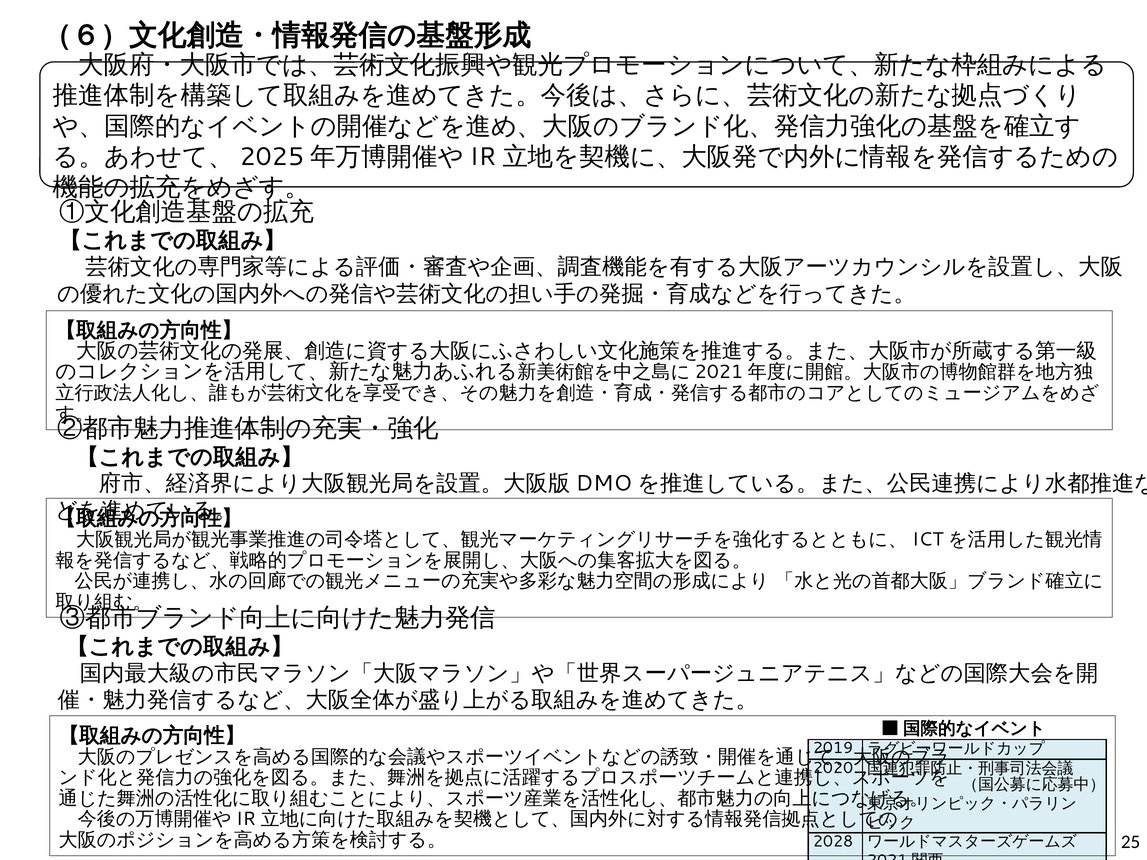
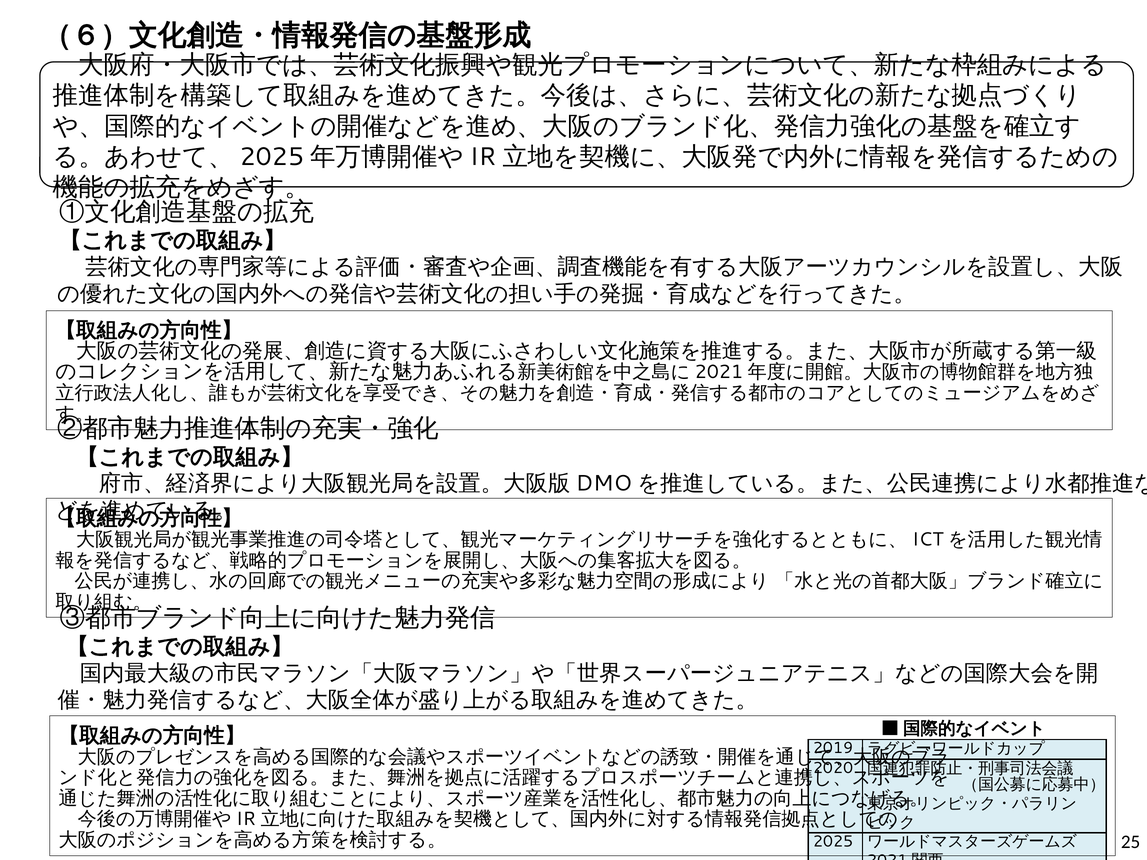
2028 at (833, 841): 2028 -> 2025
